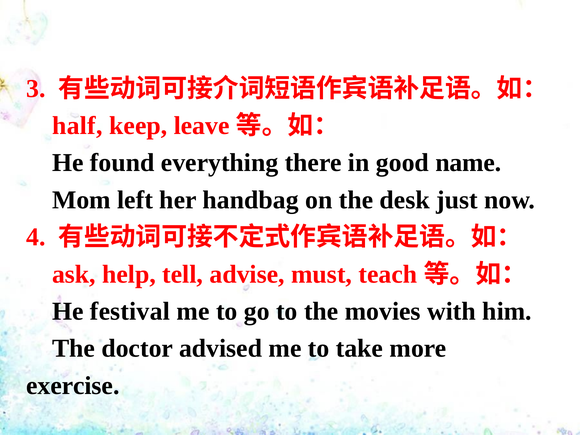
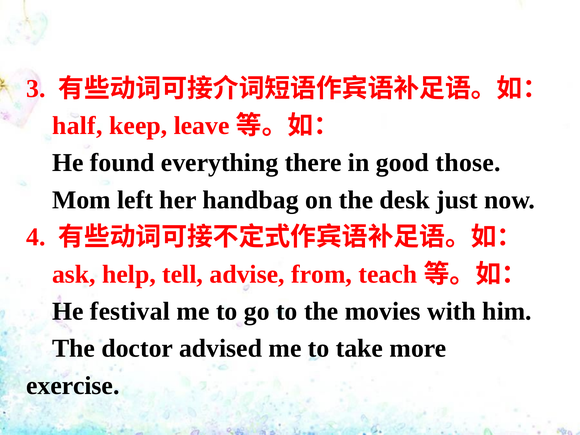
name: name -> those
must: must -> from
